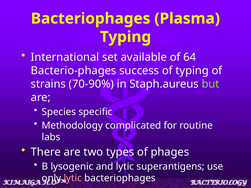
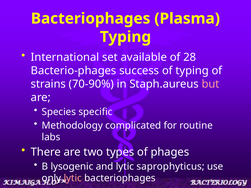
64: 64 -> 28
but colour: light green -> pink
superantigens: superantigens -> saprophyticus
